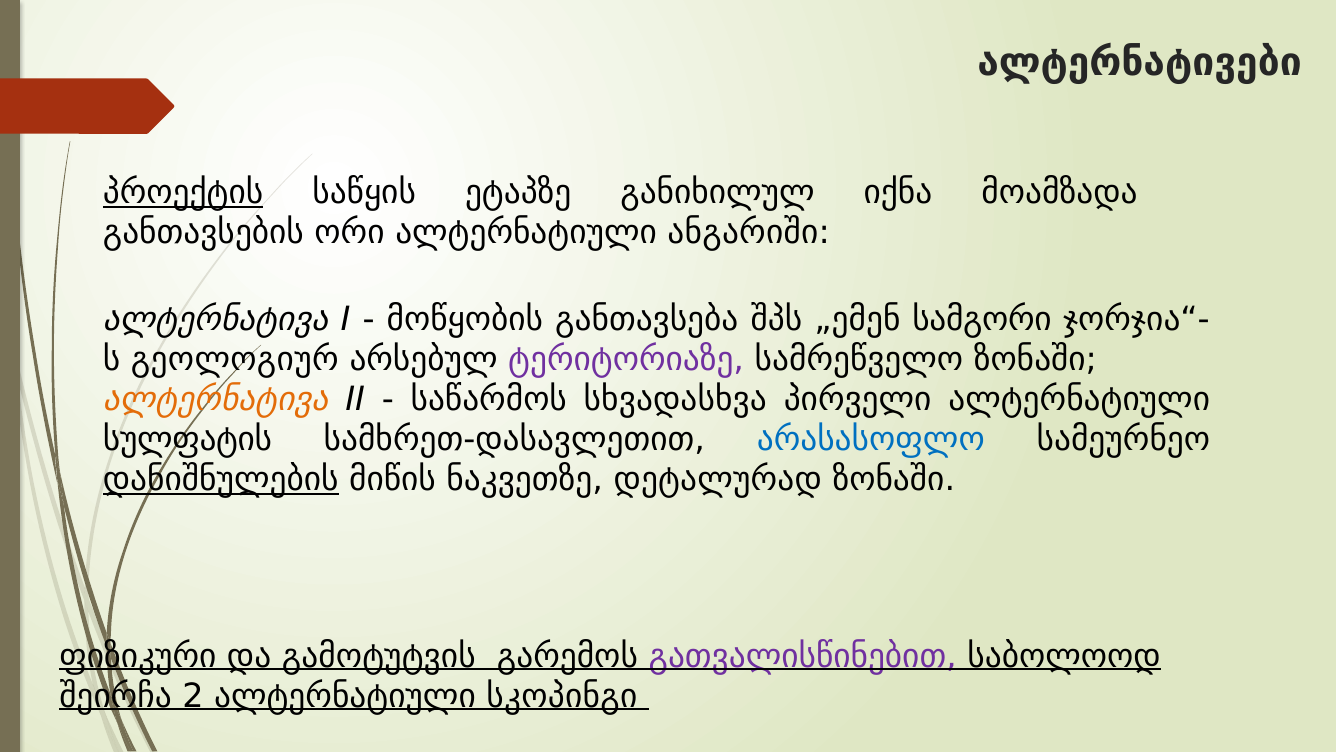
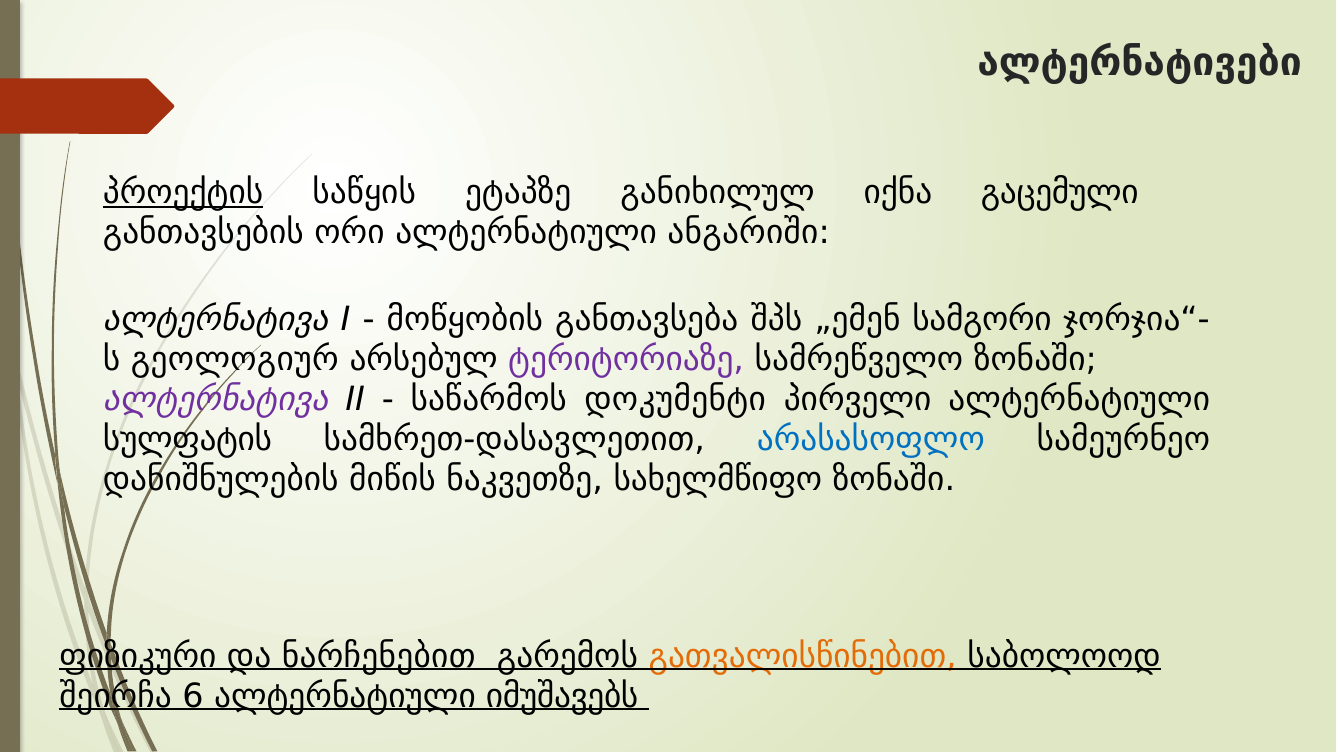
მოამზადა: მოამზადა -> გაცემული
ალტერნატივა at (216, 399) colour: orange -> purple
სხვადასხვა: სხვადასხვა -> დოკუმენტი
დანიშნულების underline: present -> none
დეტალურად: დეტალურად -> სახელმწიფო
გამოტუტვის: გამოტუტვის -> ნარჩენებით
გათვალისწინებით colour: purple -> orange
2: 2 -> 6
სკოპინგი: სკოპინგი -> იმუშავებს
